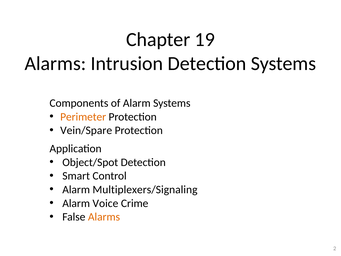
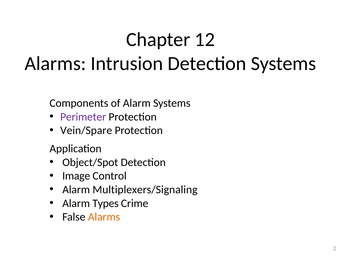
19: 19 -> 12
Perimeter colour: orange -> purple
Smart: Smart -> Image
Voice: Voice -> Types
